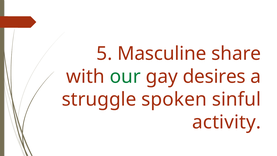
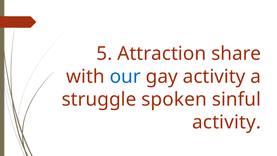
Masculine: Masculine -> Attraction
our colour: green -> blue
gay desires: desires -> activity
